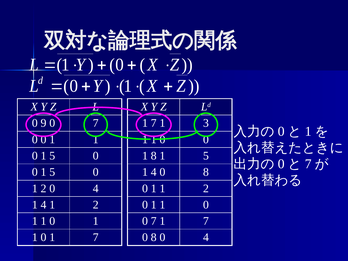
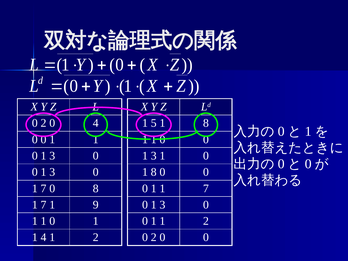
9 at (44, 123): 9 -> 2
7 at (96, 123): 7 -> 4
7 at (154, 123): 7 -> 5
3 at (206, 123): 3 -> 8
5 at (52, 156): 5 -> 3
8 at (154, 156): 8 -> 3
5 at (206, 156): 5 -> 0
7 at (308, 164): 7 -> 0
5 at (52, 172): 5 -> 3
4 at (154, 172): 4 -> 8
8 at (206, 172): 8 -> 0
2 at (44, 188): 2 -> 7
4 at (96, 188): 4 -> 8
1 1 2: 2 -> 7
4 at (44, 205): 4 -> 7
2 at (96, 205): 2 -> 9
1 at (162, 205): 1 -> 3
7 at (154, 221): 7 -> 1
7 at (206, 221): 7 -> 2
0 at (44, 237): 0 -> 4
7 at (96, 237): 7 -> 2
8 at (154, 237): 8 -> 2
4 at (206, 237): 4 -> 0
